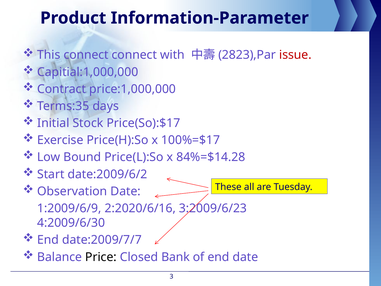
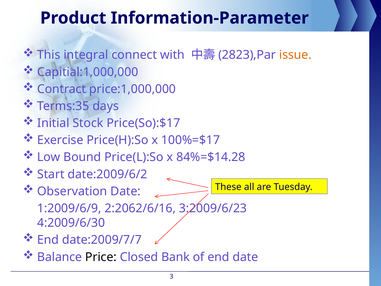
This connect: connect -> integral
issue colour: red -> orange
2:2020/6/16: 2:2020/6/16 -> 2:2062/6/16
